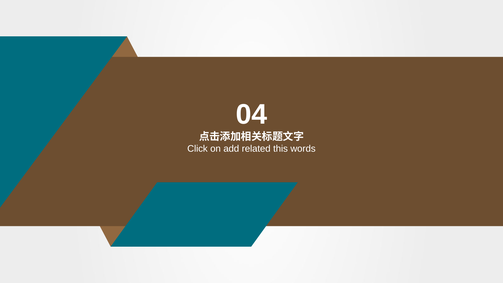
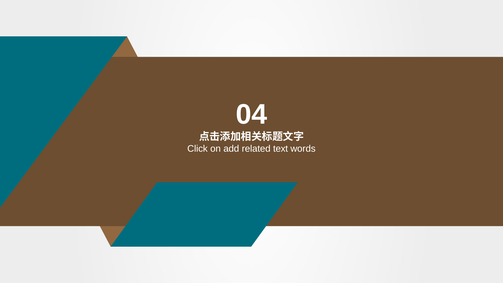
this: this -> text
